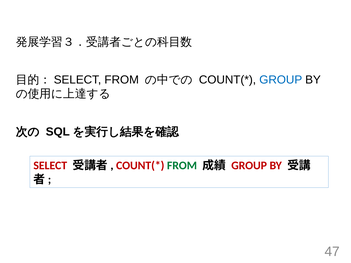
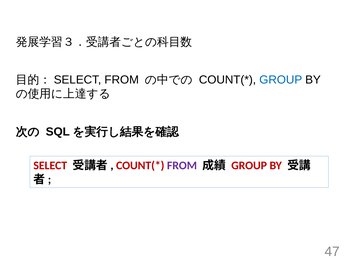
FROM at (182, 166) colour: green -> purple
